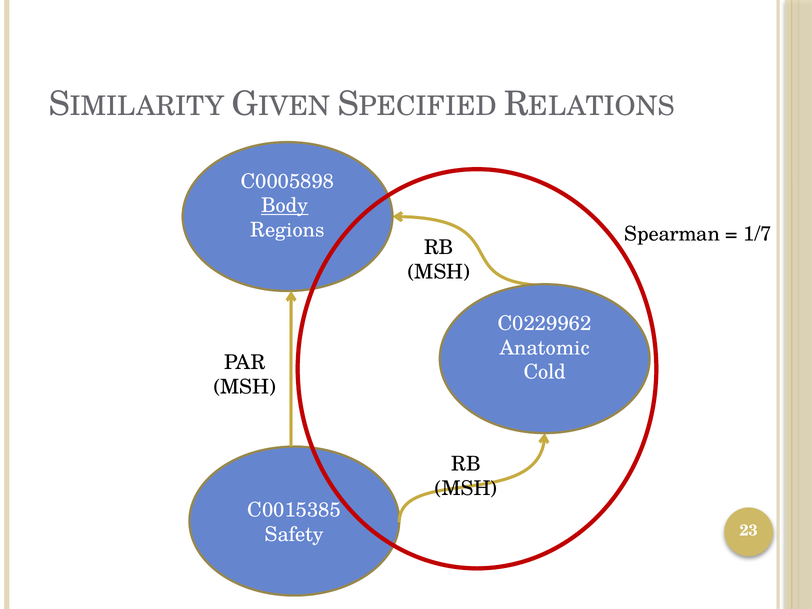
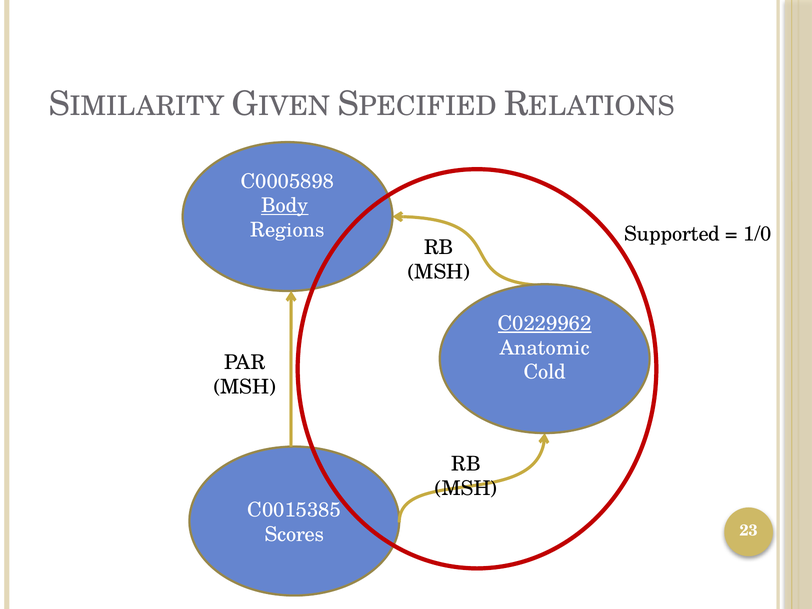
Spearman: Spearman -> Supported
1/7: 1/7 -> 1/0
C0229962 underline: none -> present
Safety: Safety -> Scores
